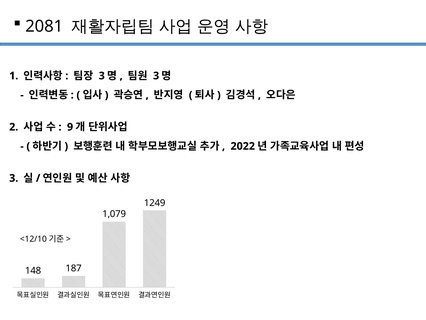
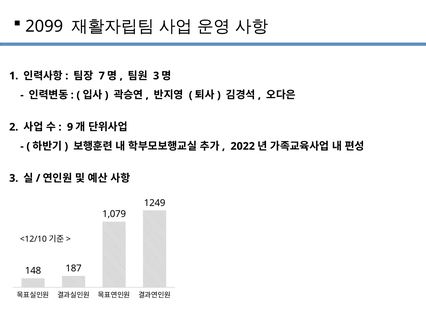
2081: 2081 -> 2099
3 at (102, 76): 3 -> 7
